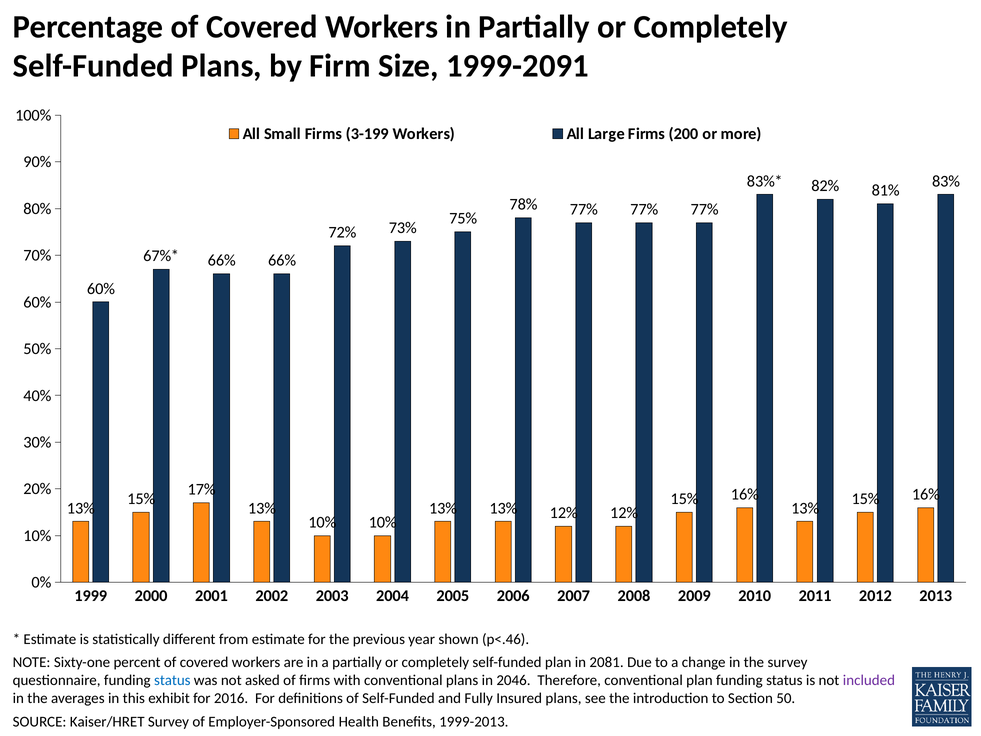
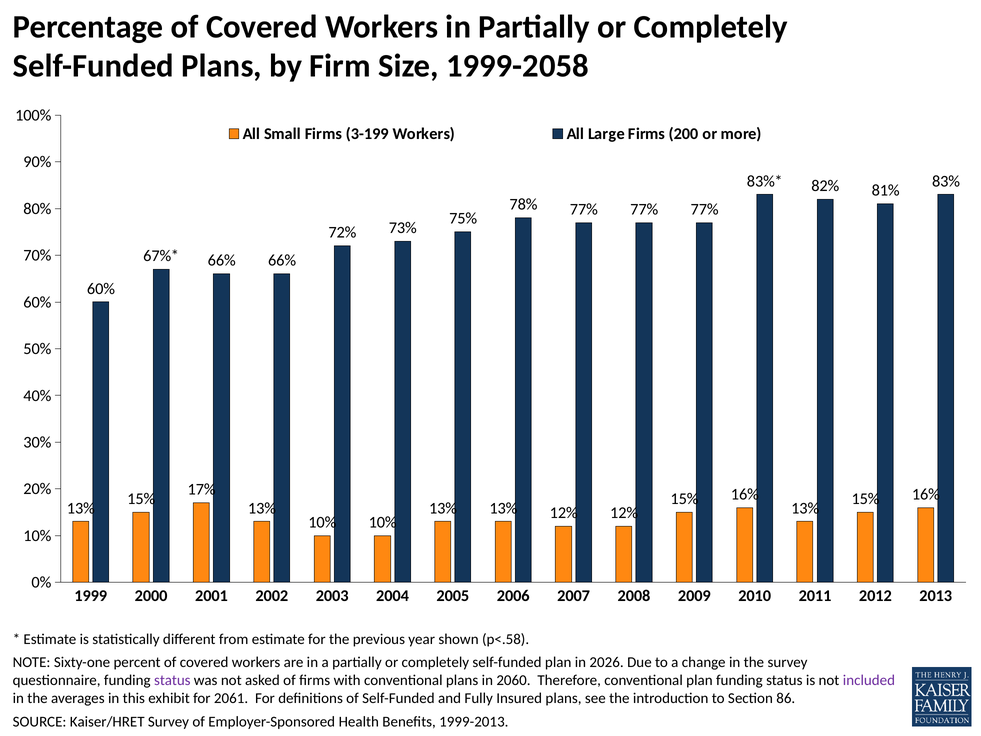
1999-2091: 1999-2091 -> 1999-2058
p<.46: p<.46 -> p<.58
2081: 2081 -> 2026
status at (172, 680) colour: blue -> purple
2046: 2046 -> 2060
2016: 2016 -> 2061
50: 50 -> 86
